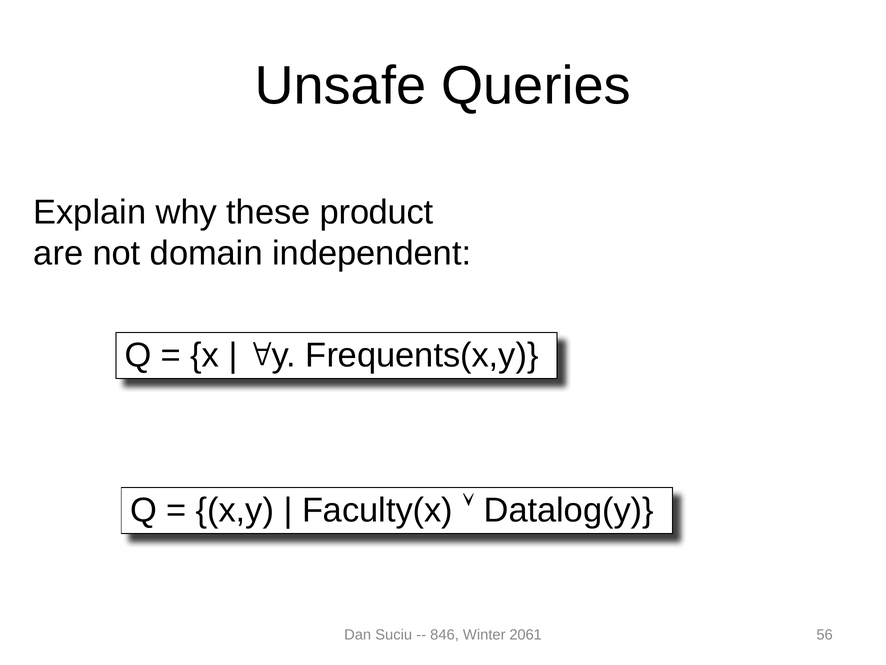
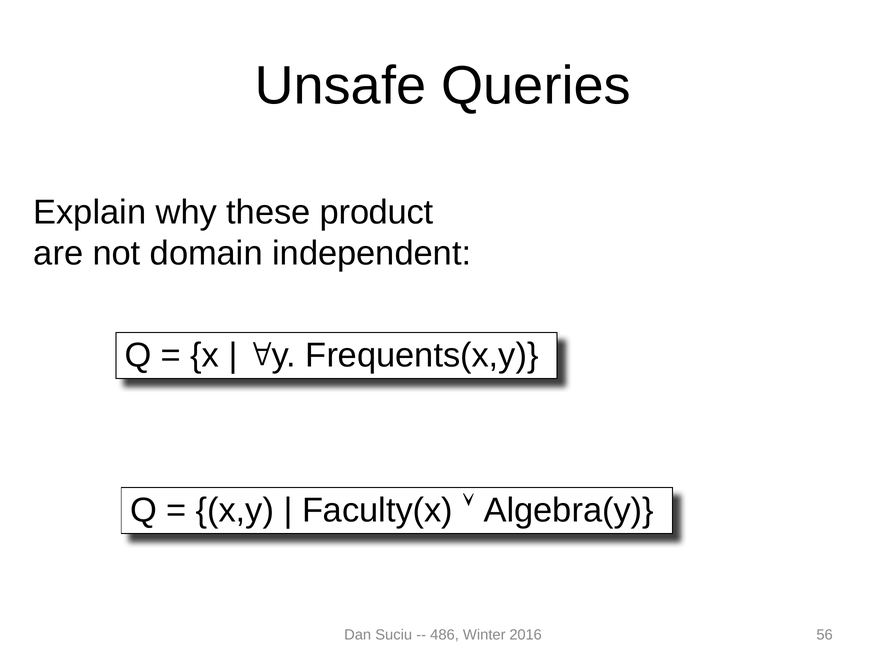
Datalog(y: Datalog(y -> Algebra(y
846: 846 -> 486
2061: 2061 -> 2016
